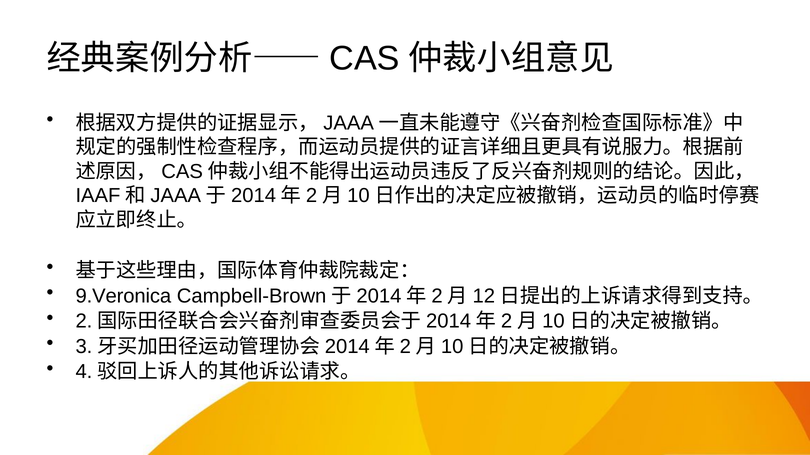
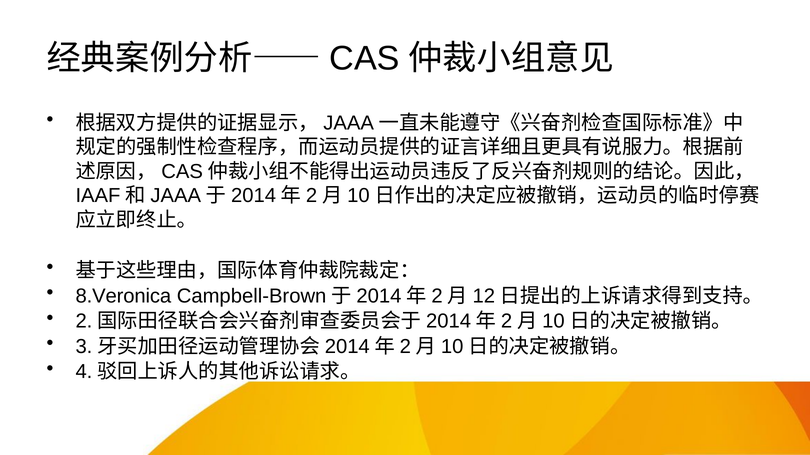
9.Veronica: 9.Veronica -> 8.Veronica
